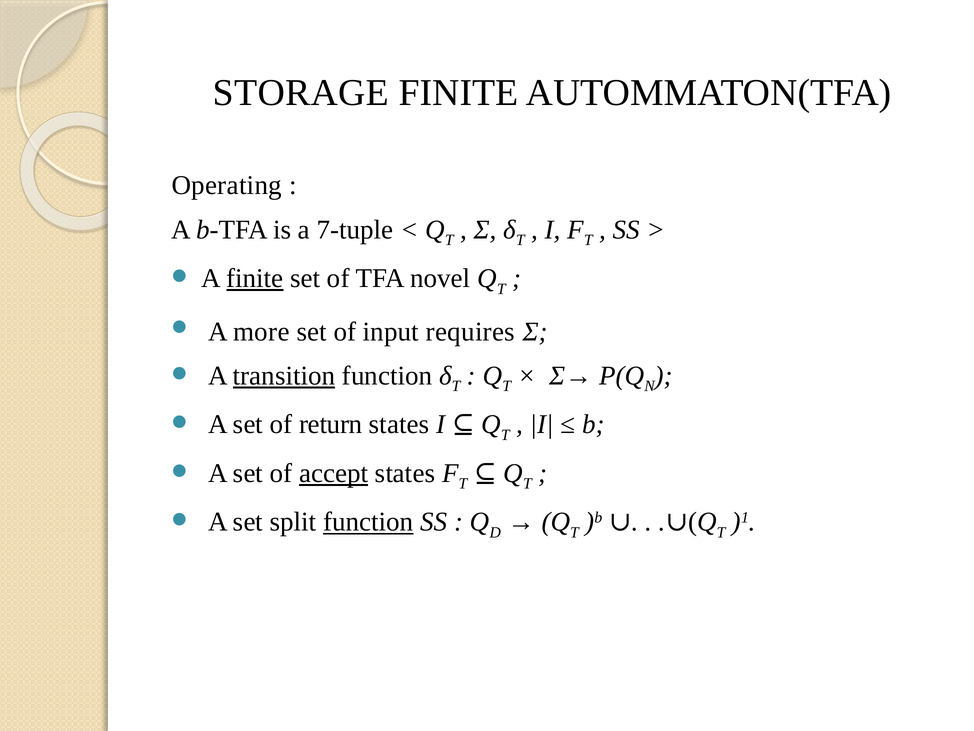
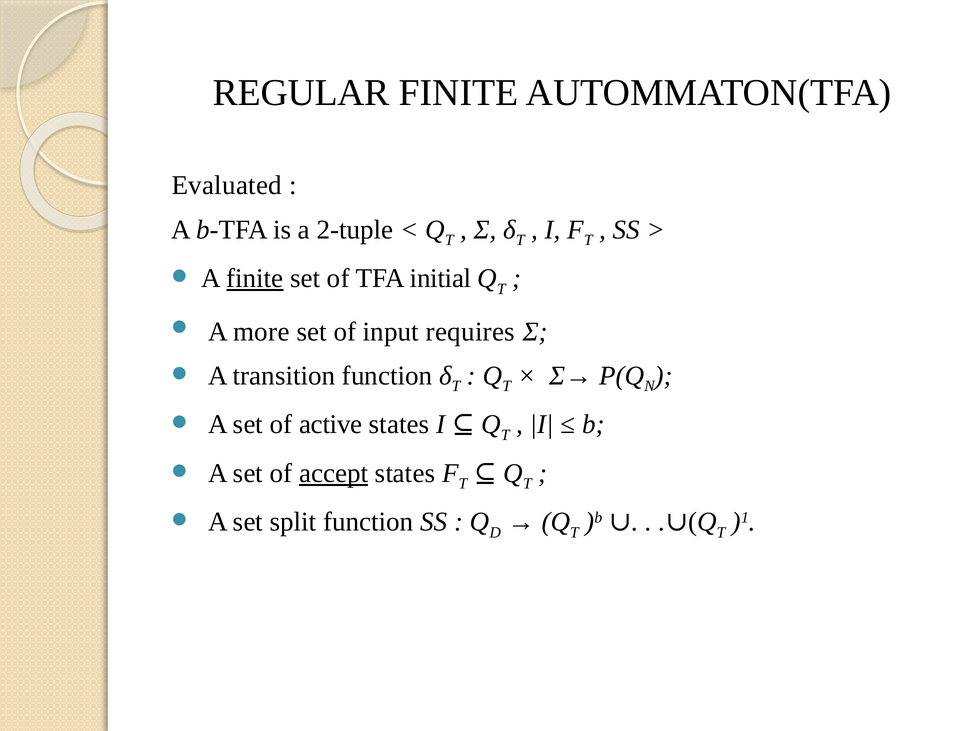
STORAGE: STORAGE -> REGULAR
Operating: Operating -> Evaluated
7-tuple: 7-tuple -> 2-tuple
novel: novel -> initial
transition underline: present -> none
return: return -> active
function at (368, 522) underline: present -> none
